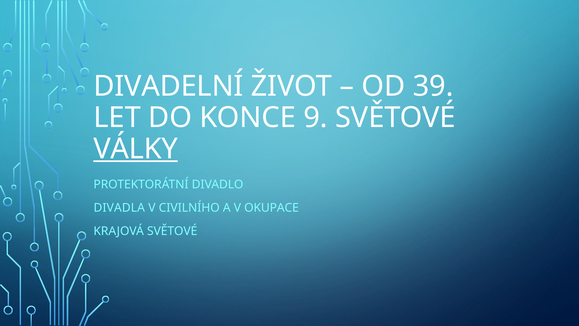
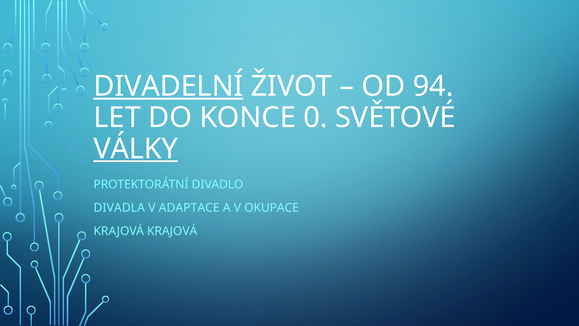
DIVADELNÍ underline: none -> present
39: 39 -> 94
9: 9 -> 0
CIVILNÍHO: CIVILNÍHO -> ADAPTACE
KRAJOVÁ SVĚTOVÉ: SVĚTOVÉ -> KRAJOVÁ
